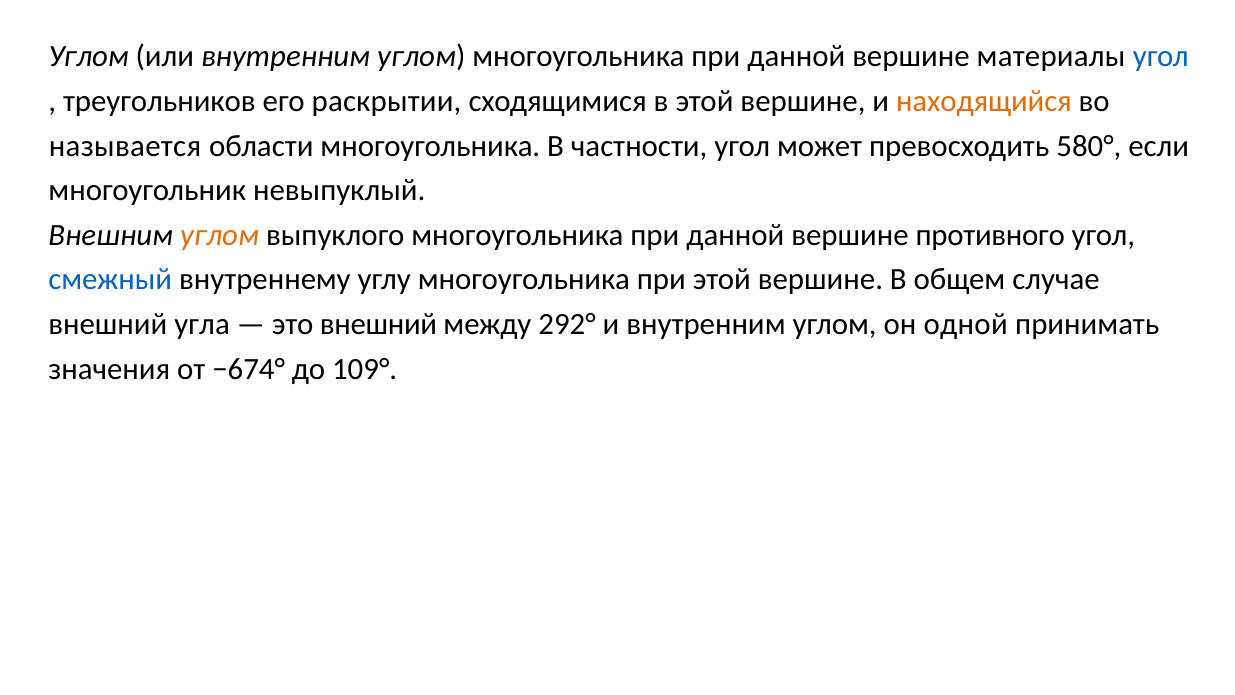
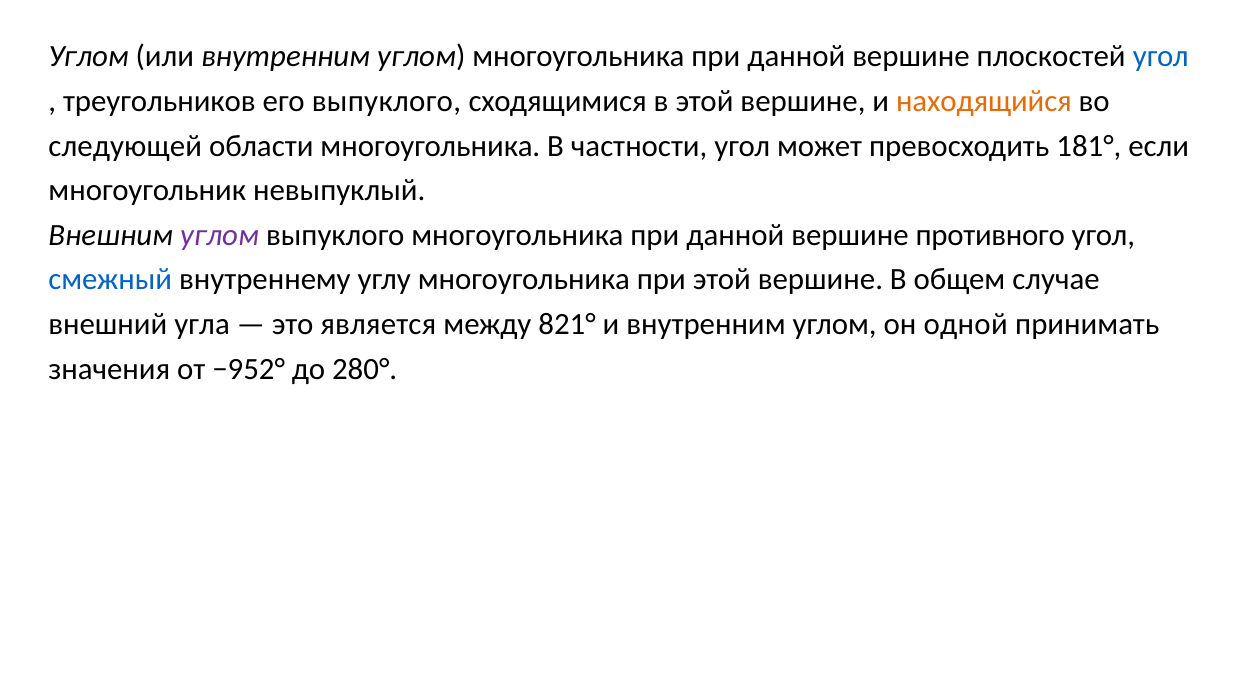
материалы: материалы -> плоскостей
его раскрытии: раскрытии -> выпуклого
называется: называется -> следующей
580°: 580° -> 181°
углом at (219, 235) colour: orange -> purple
это внешний: внешний -> является
292°: 292° -> 821°
−674°: −674° -> −952°
109°: 109° -> 280°
